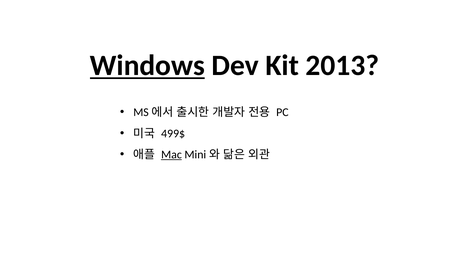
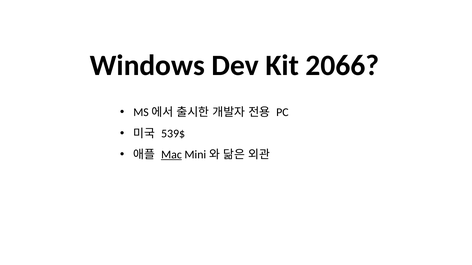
Windows underline: present -> none
2013: 2013 -> 2066
499$: 499$ -> 539$
